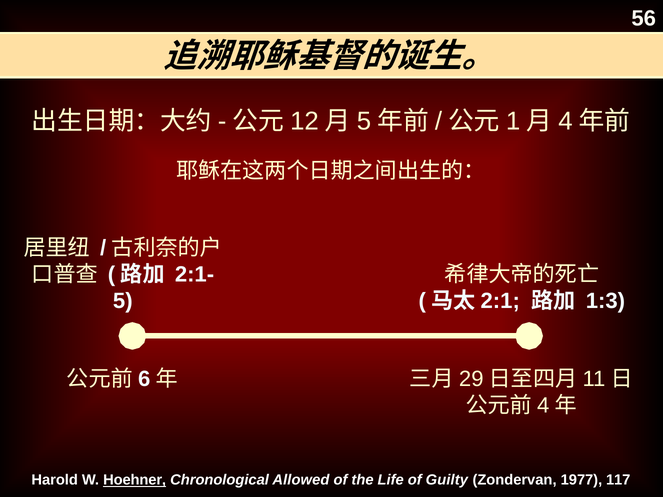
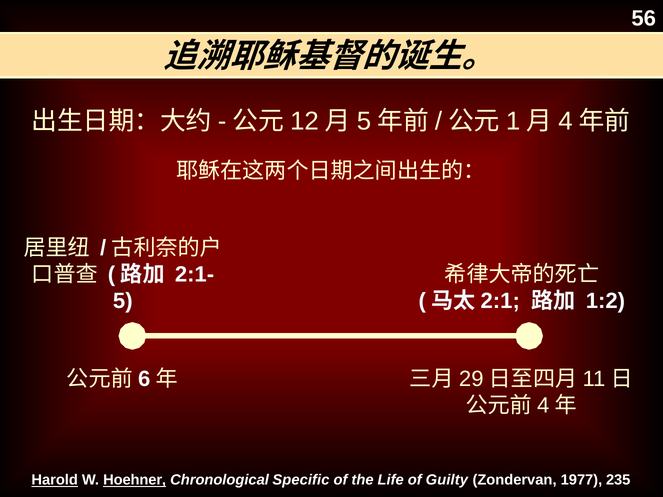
1:3: 1:3 -> 1:2
Harold underline: none -> present
Allowed: Allowed -> Specific
117: 117 -> 235
